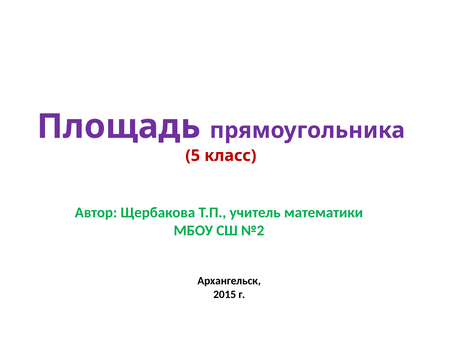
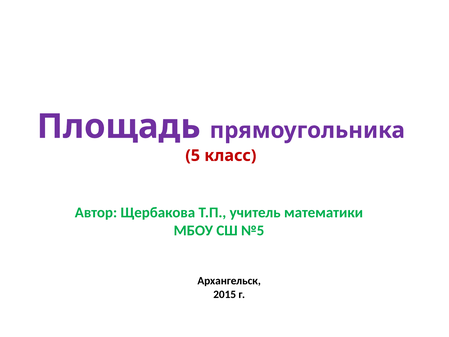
№2: №2 -> №5
